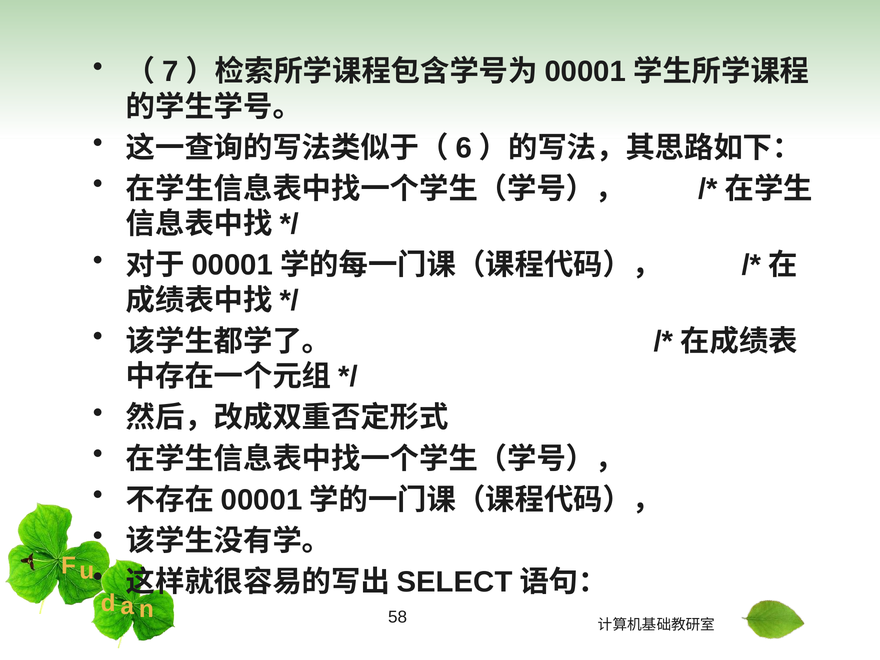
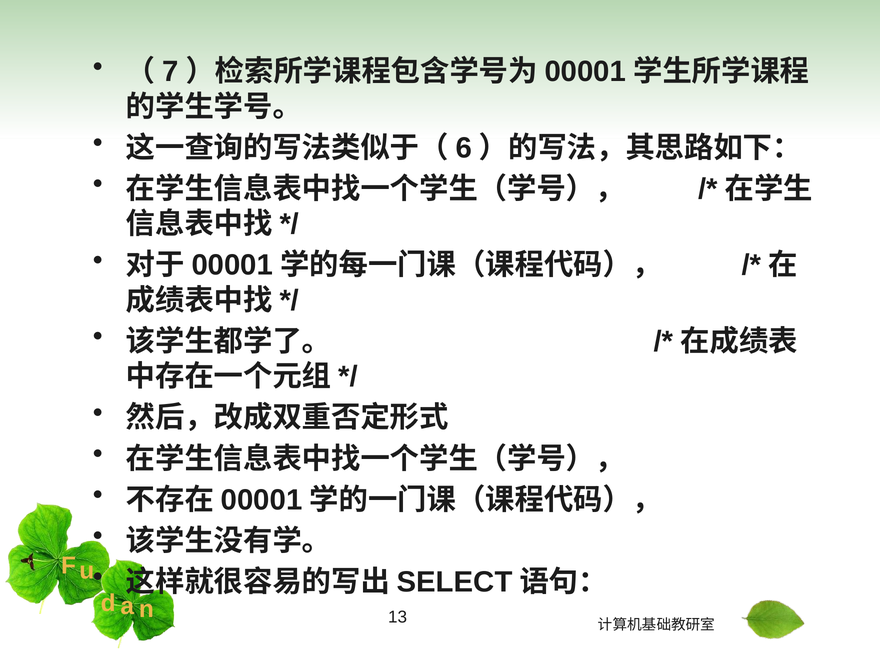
58: 58 -> 13
